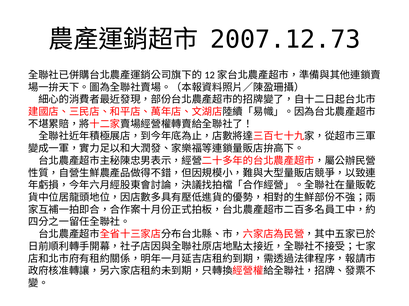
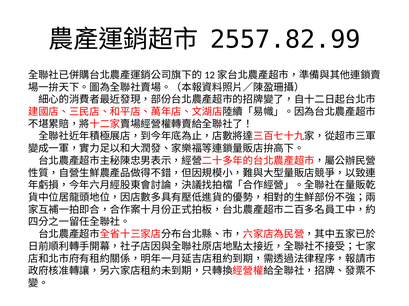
2007.12.73: 2007.12.73 -> 2557.82.99
